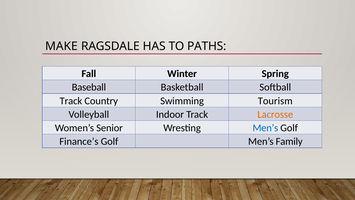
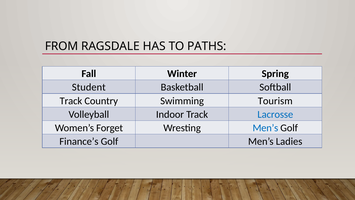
MAKE: MAKE -> FROM
Baseball: Baseball -> Student
Lacrosse colour: orange -> blue
Senior: Senior -> Forget
Family: Family -> Ladies
